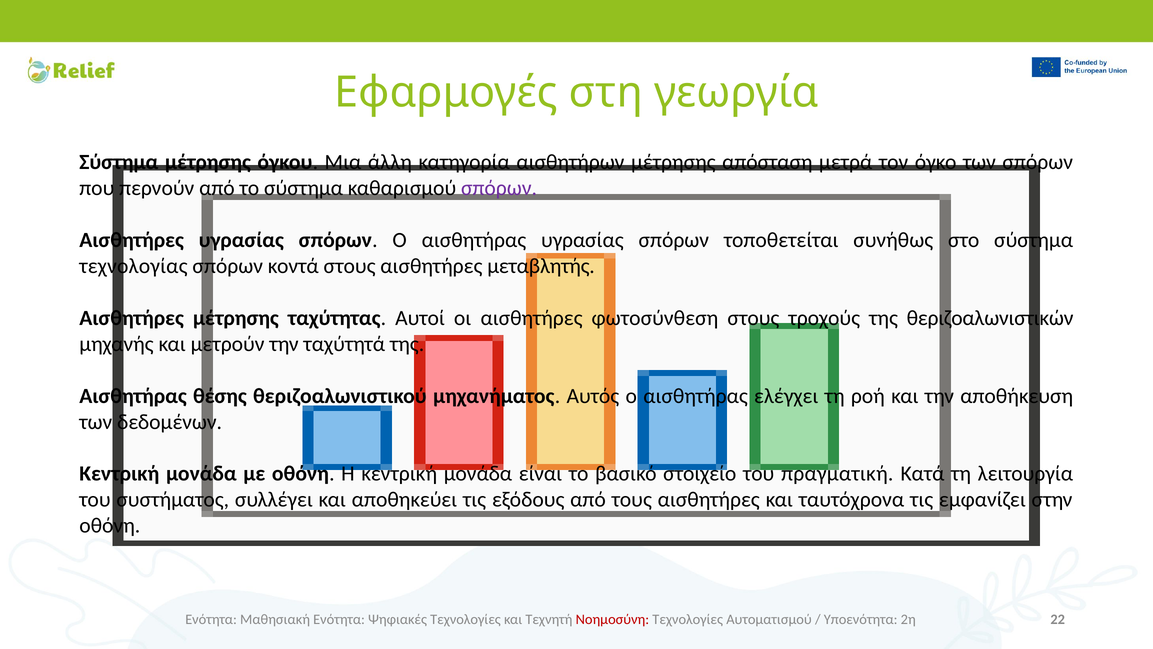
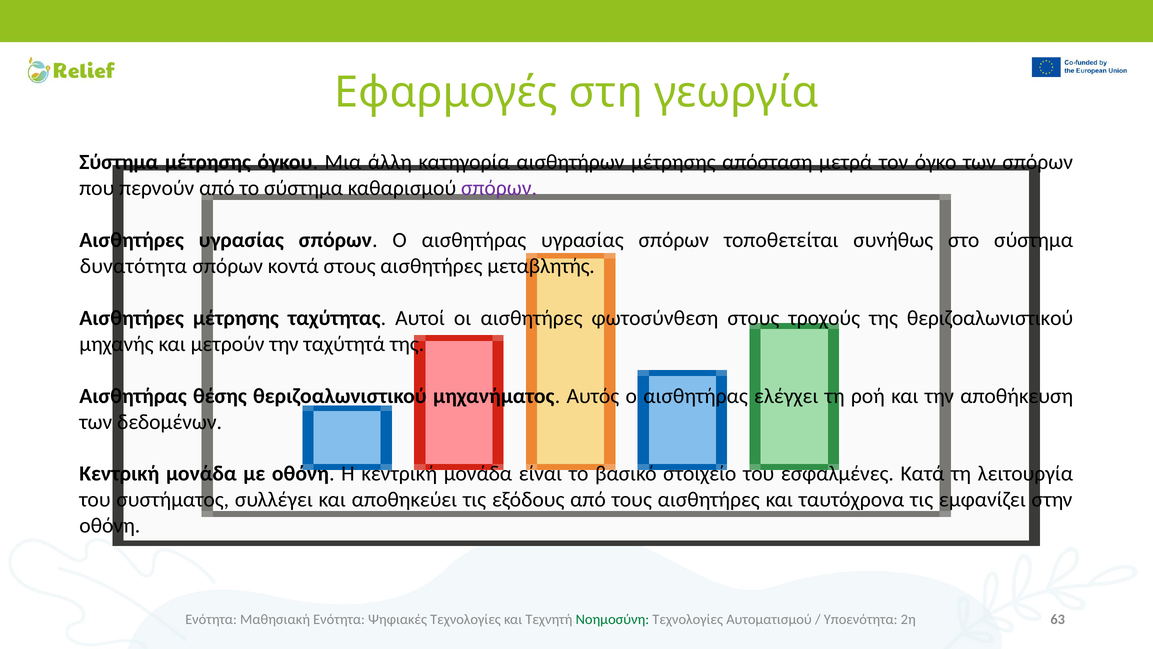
τεχνολογίας: τεχνολογίας -> δυνατότητα
της θεριζοαλωνιστικών: θεριζοαλωνιστικών -> θεριζοαλωνιστικού
πραγματική: πραγματική -> εσφαλμένες
Νοημοσύνη colour: red -> green
22: 22 -> 63
